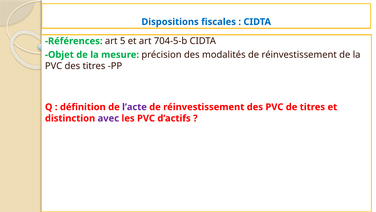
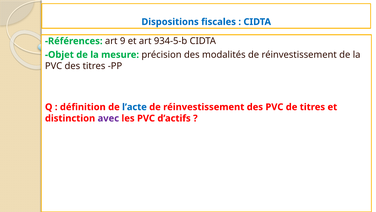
5: 5 -> 9
704-5-b: 704-5-b -> 934-5-b
l’acte colour: purple -> blue
